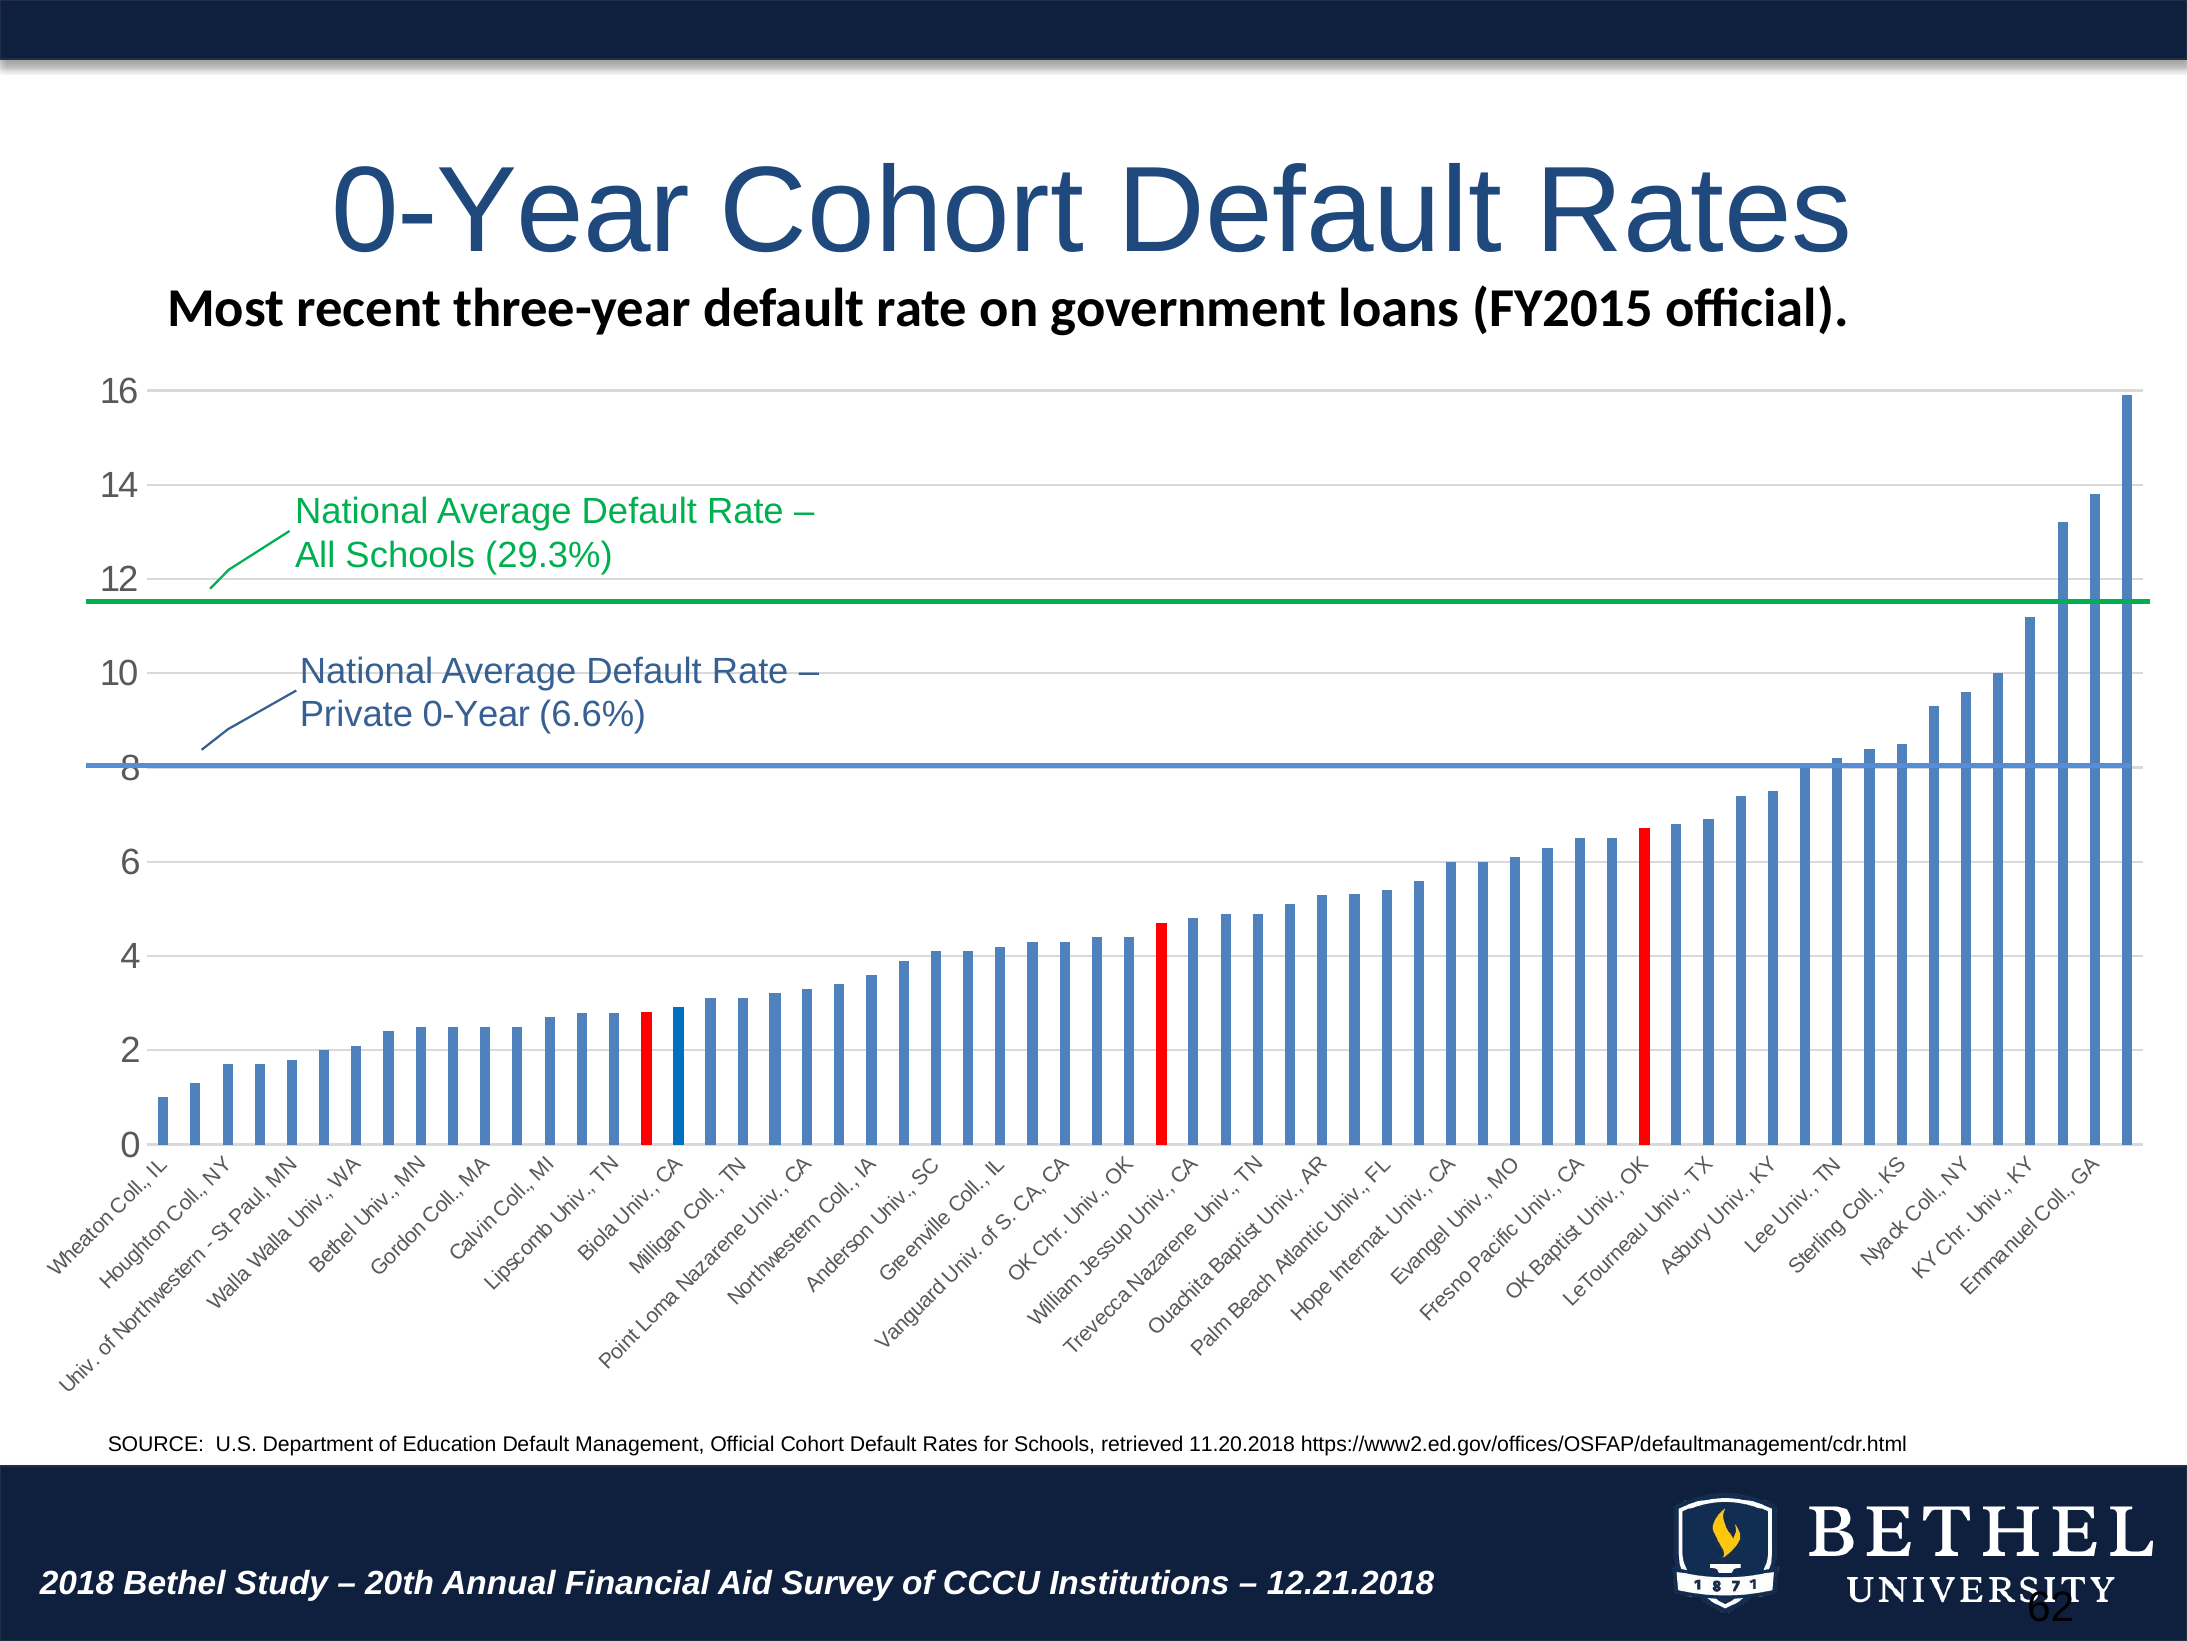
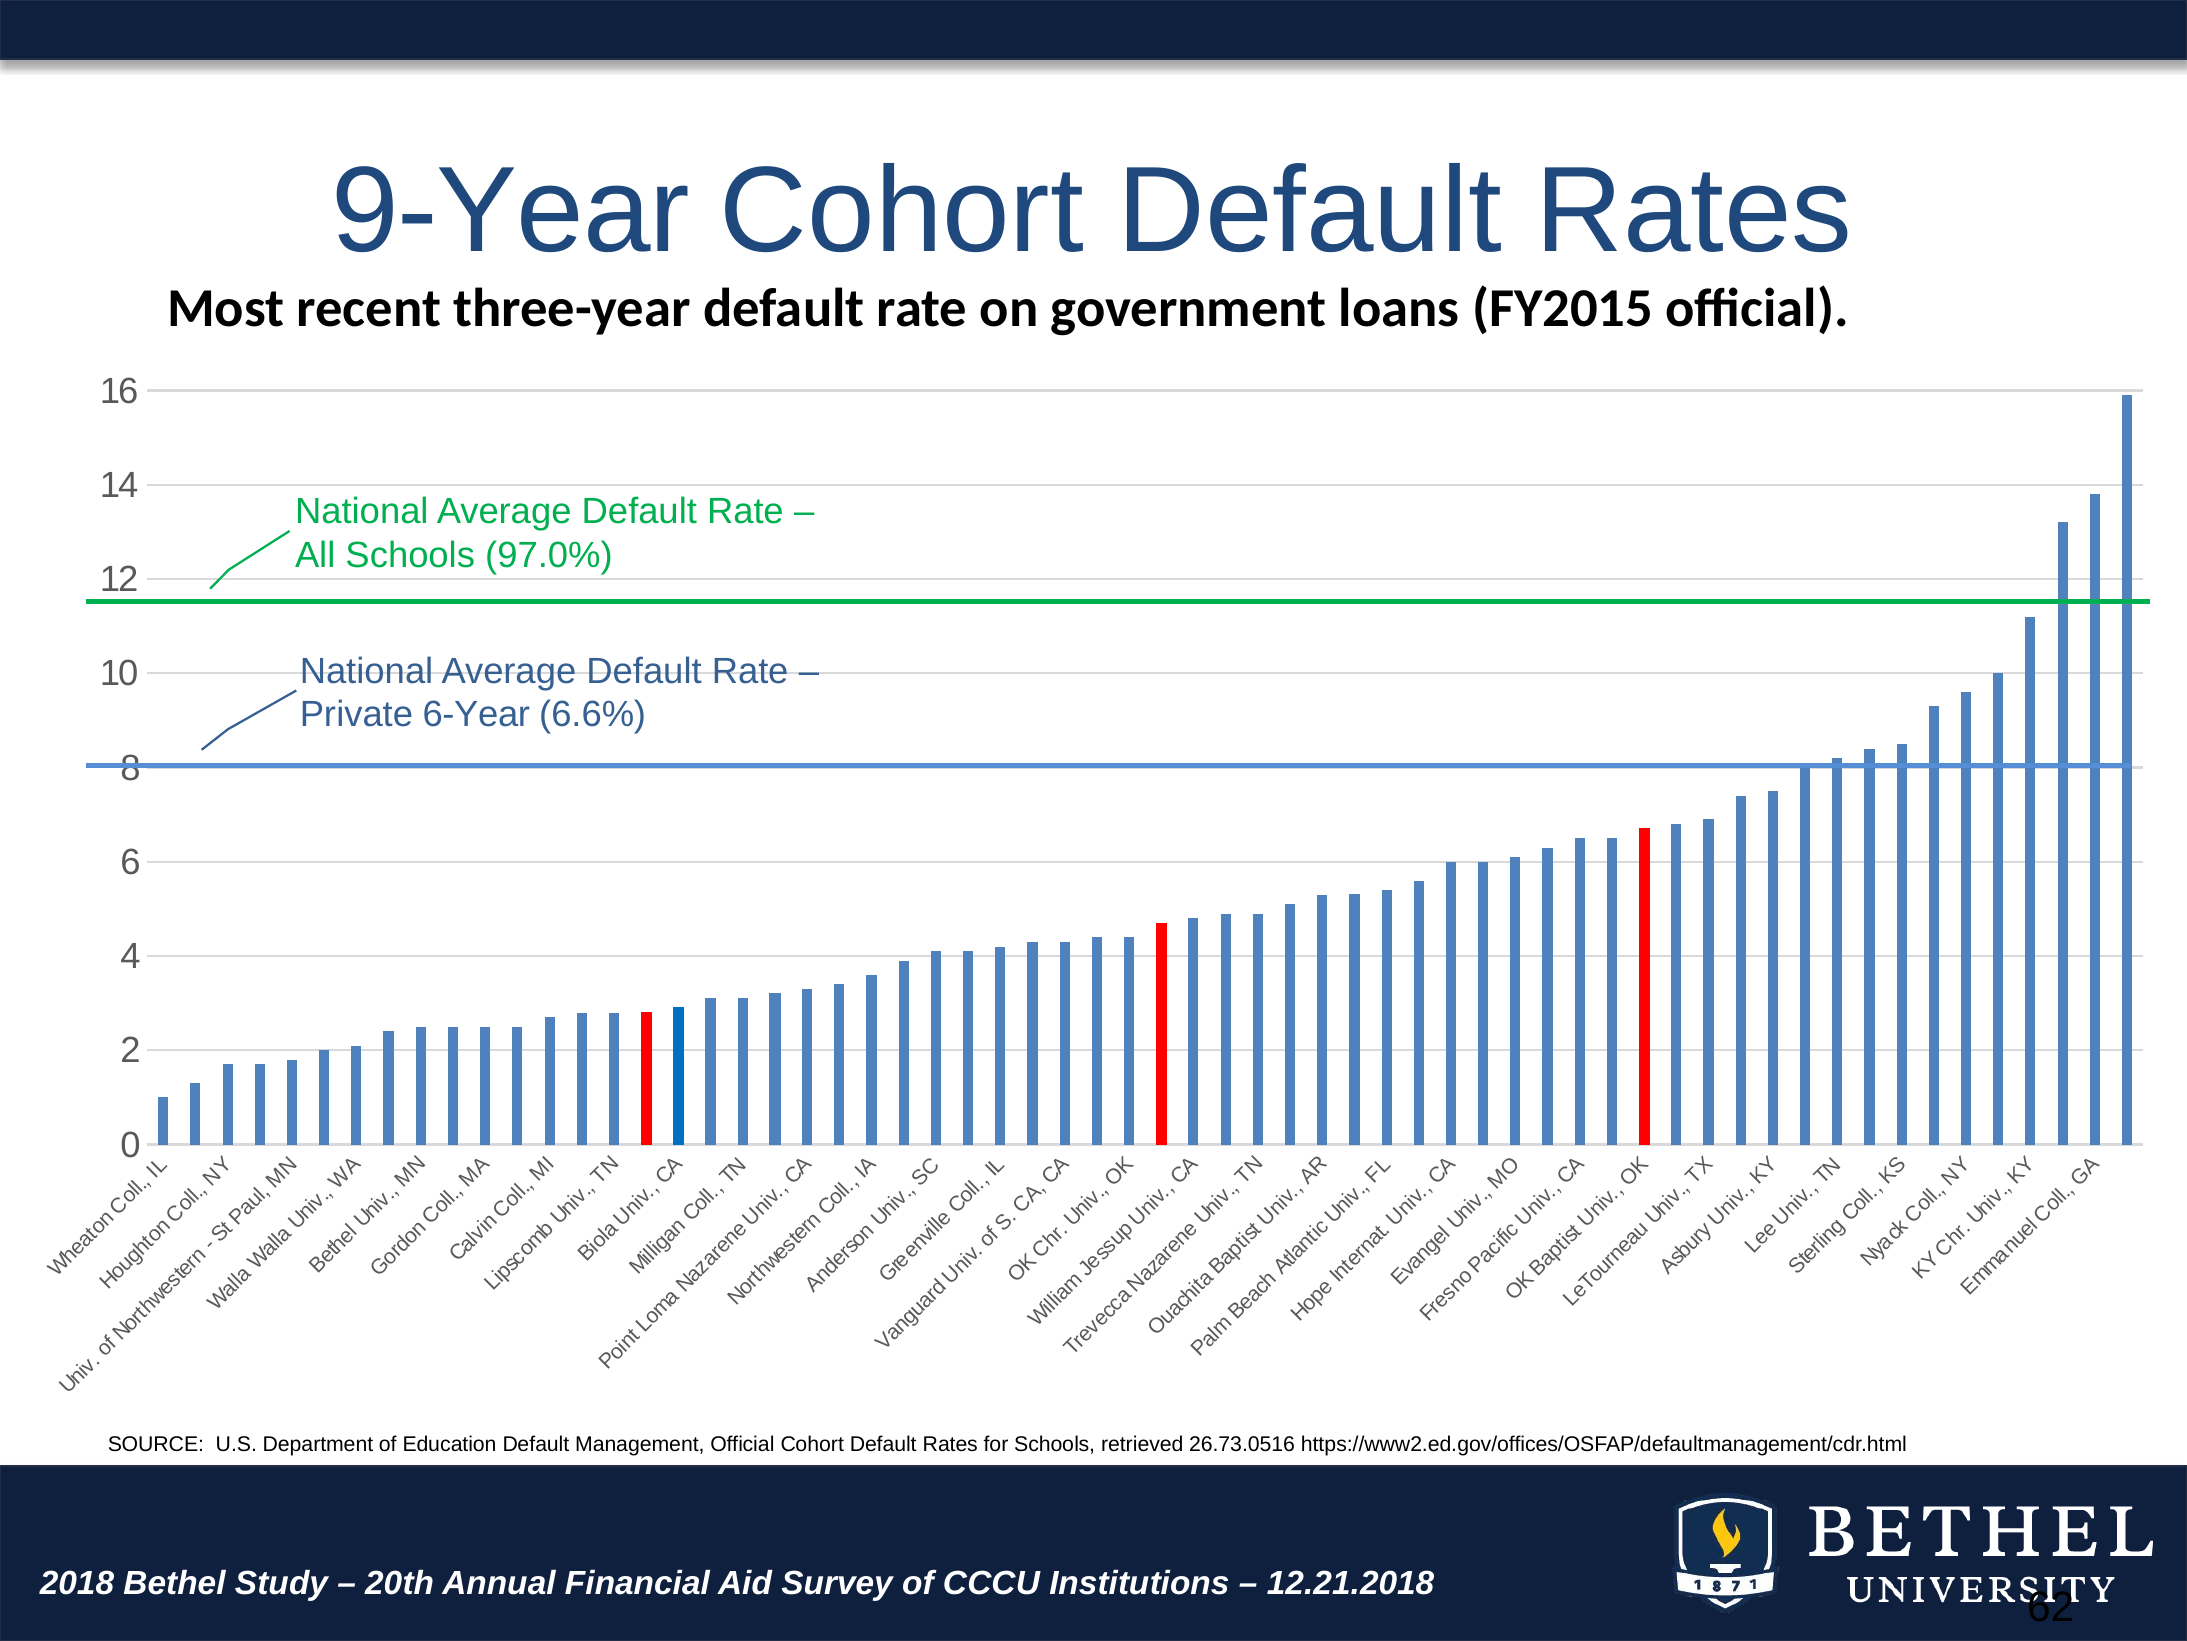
0-Year at (511, 211): 0-Year -> 9-Year
29.3%: 29.3% -> 97.0%
Private 0-Year: 0-Year -> 6-Year
11.20.2018: 11.20.2018 -> 26.73.0516
